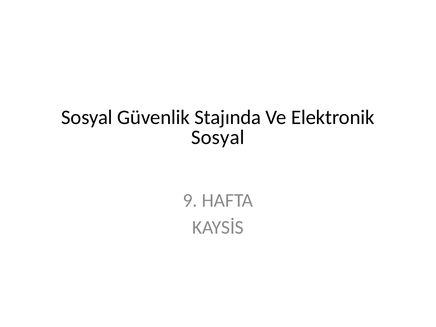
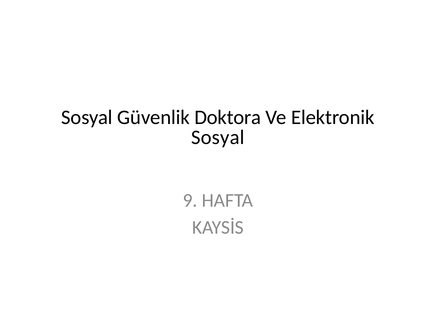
Stajında: Stajında -> Doktora
